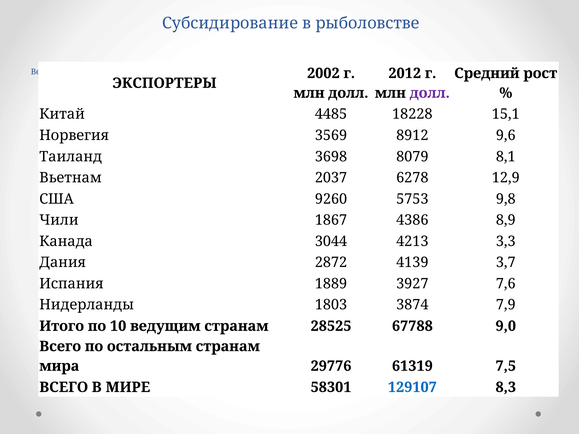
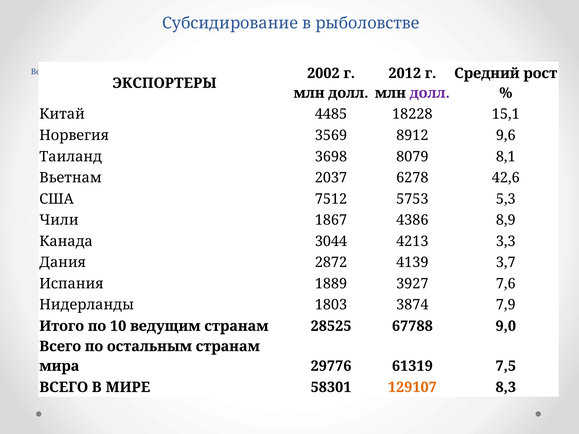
12,9: 12,9 -> 42,6
9260: 9260 -> 7512
9,8: 9,8 -> 5,3
129107 colour: blue -> orange
